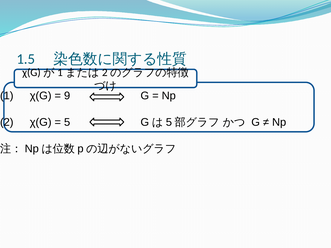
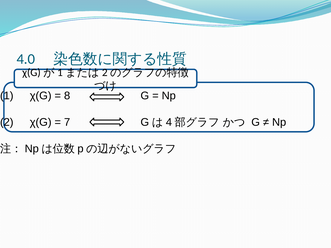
1.5: 1.5 -> 4.0
9: 9 -> 8
5 at (67, 122): 5 -> 7
5 at (169, 122): 5 -> 4
